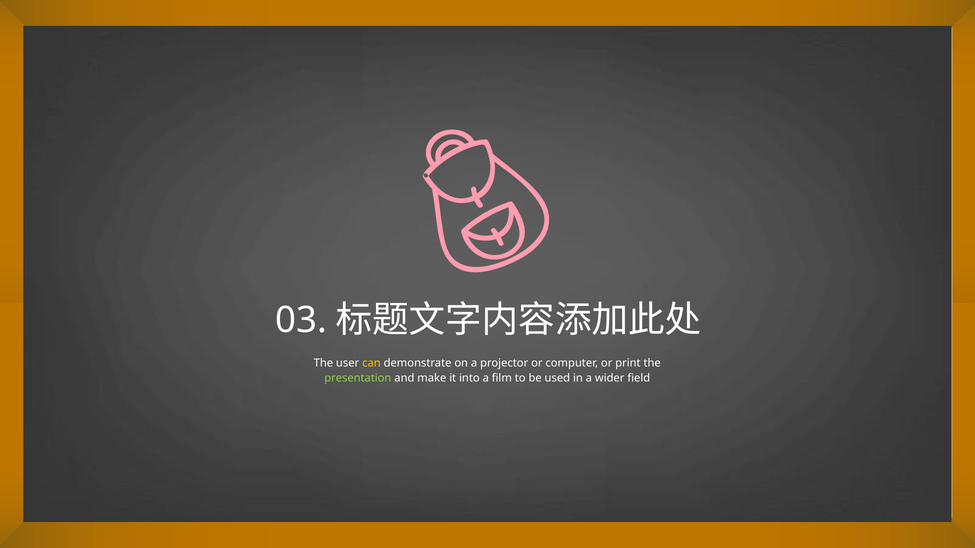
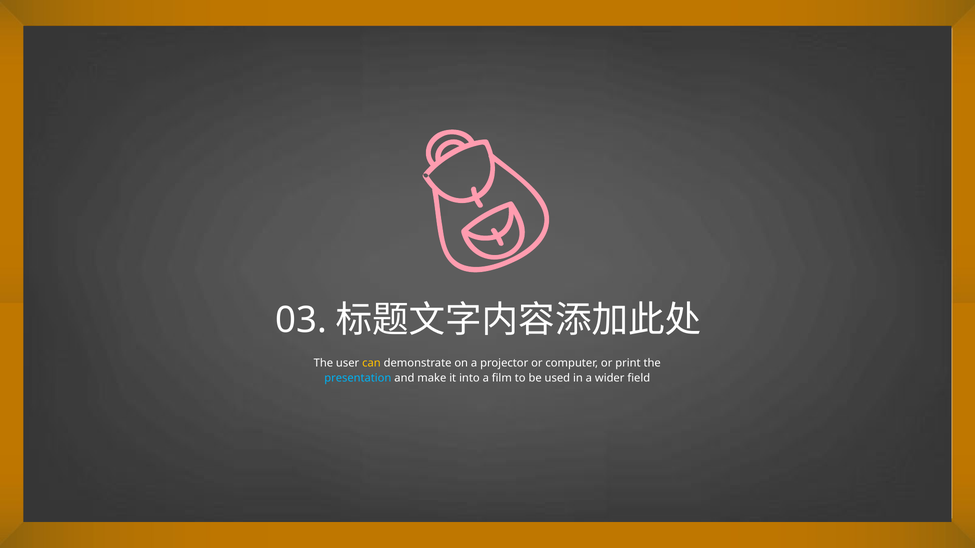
presentation colour: light green -> light blue
